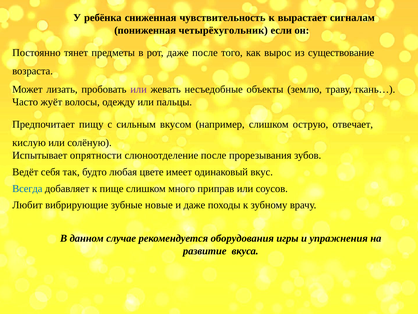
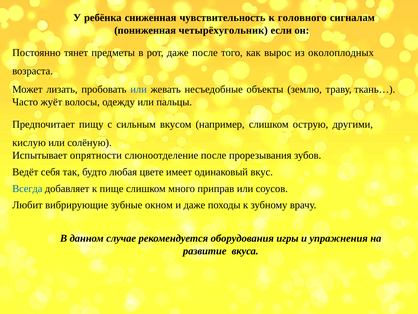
вырастает: вырастает -> головного
существование: существование -> околоплодных
или at (139, 89) colour: purple -> blue
отвечает: отвечает -> другими
новые: новые -> окном
